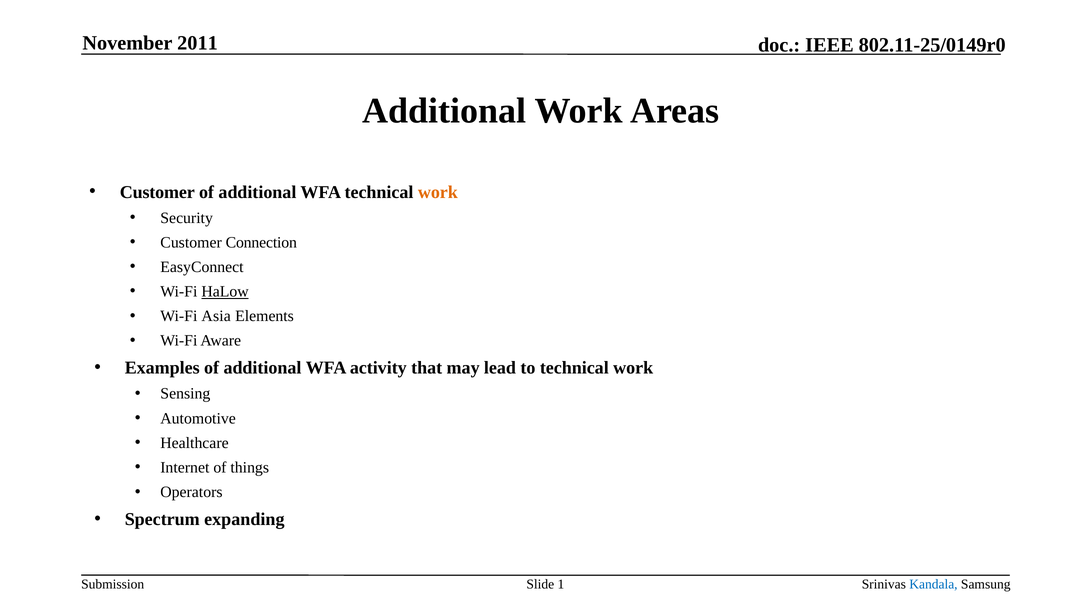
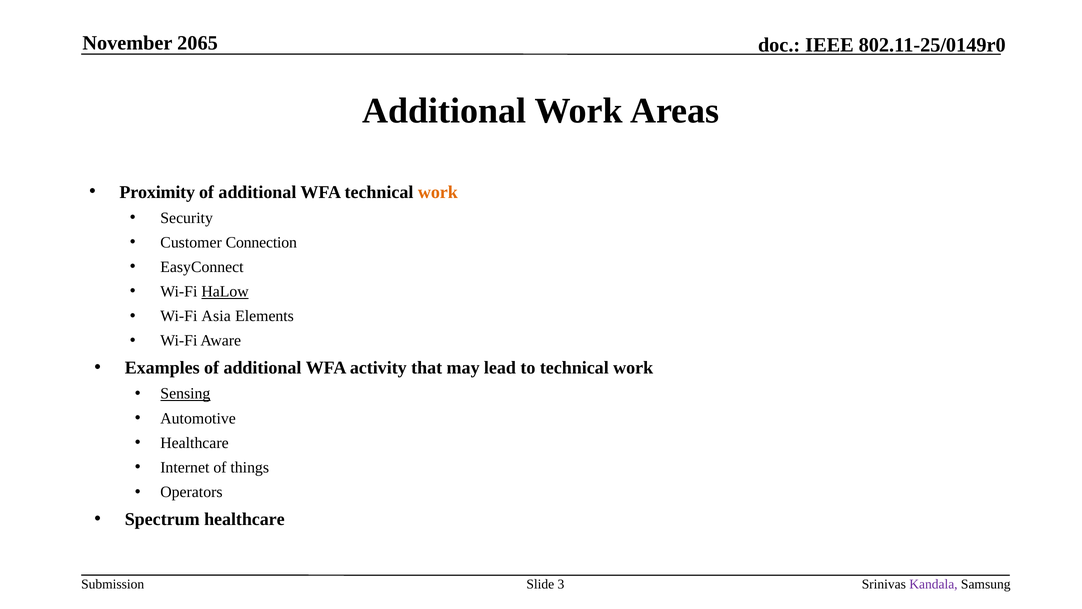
2011: 2011 -> 2065
Customer at (157, 192): Customer -> Proximity
Sensing underline: none -> present
Spectrum expanding: expanding -> healthcare
1: 1 -> 3
Kandala colour: blue -> purple
